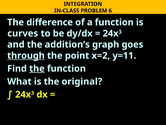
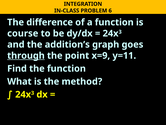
curves: curves -> course
x=2: x=2 -> x=9
the at (37, 68) underline: present -> none
original: original -> method
